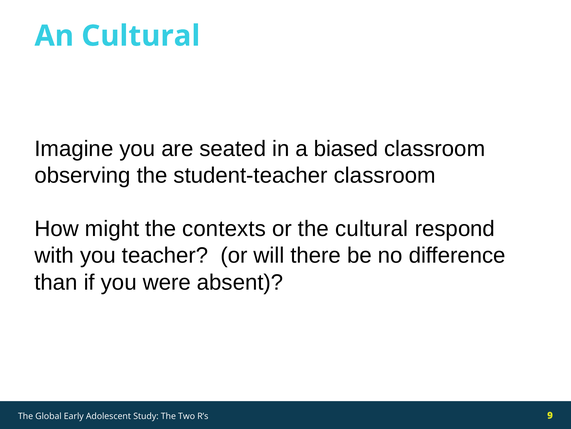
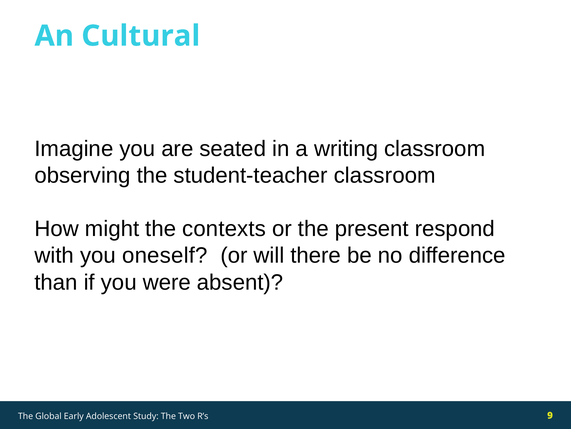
biased: biased -> writing
the cultural: cultural -> present
teacher: teacher -> oneself
